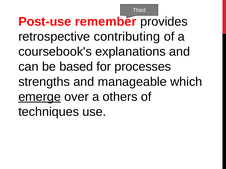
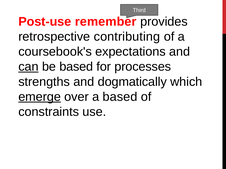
explanations: explanations -> expectations
can underline: none -> present
manageable: manageable -> dogmatically
a others: others -> based
techniques: techniques -> constraints
